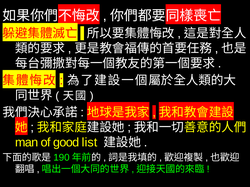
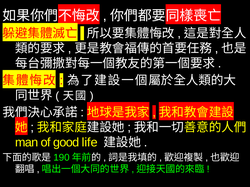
list: list -> life
